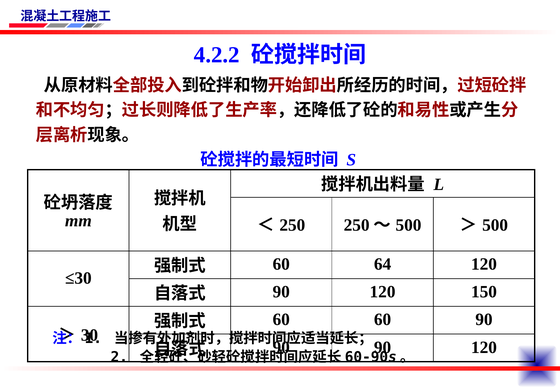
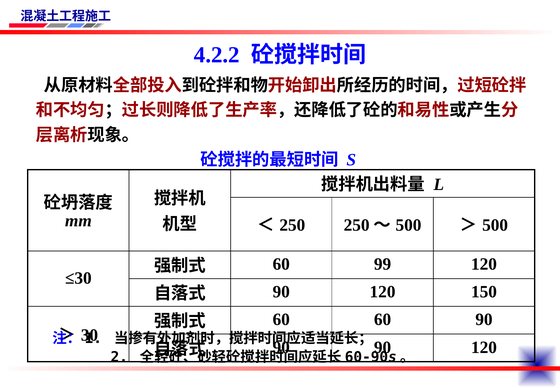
64: 64 -> 99
